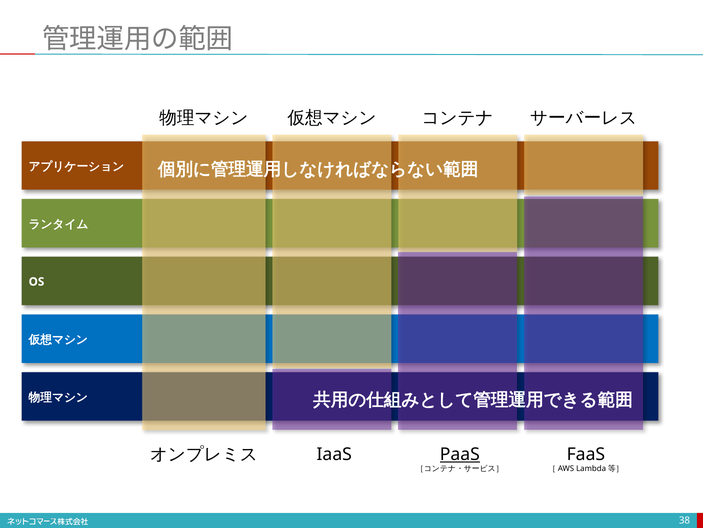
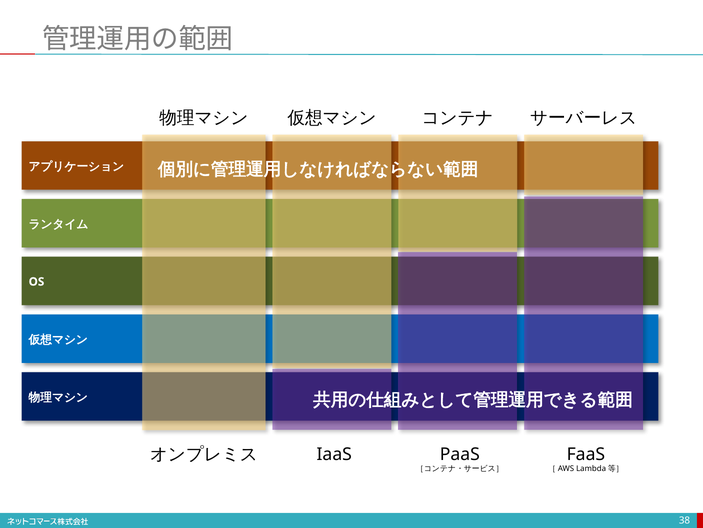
PaaS underline: present -> none
